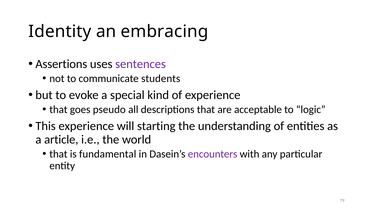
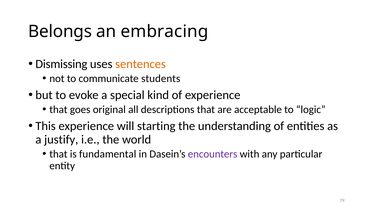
Identity: Identity -> Belongs
Assertions: Assertions -> Dismissing
sentences colour: purple -> orange
pseudo: pseudo -> original
article: article -> justify
